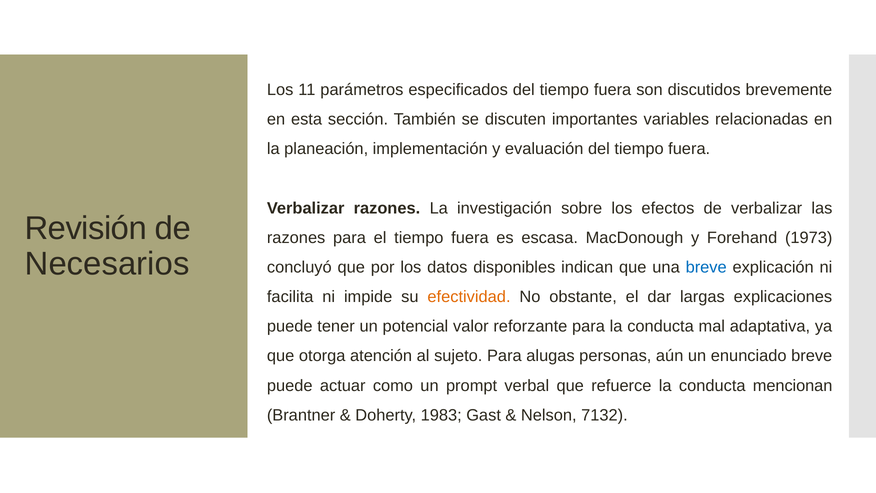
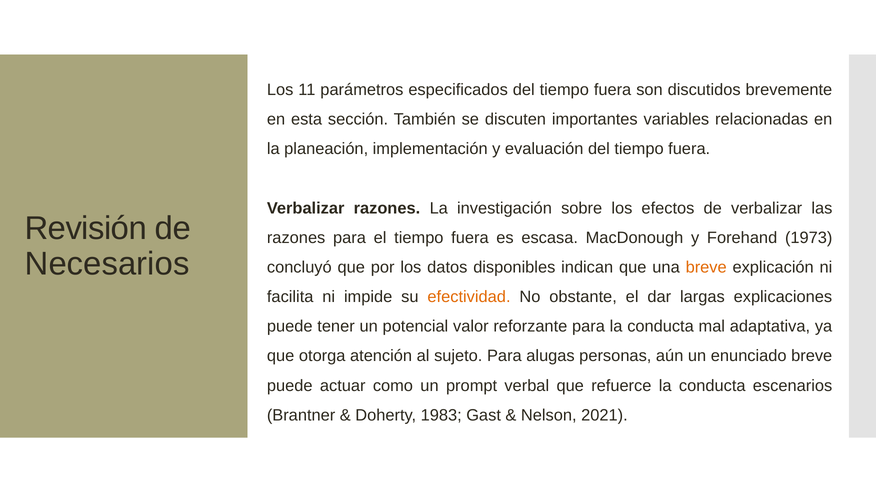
breve at (706, 267) colour: blue -> orange
mencionan: mencionan -> escenarios
7132: 7132 -> 2021
